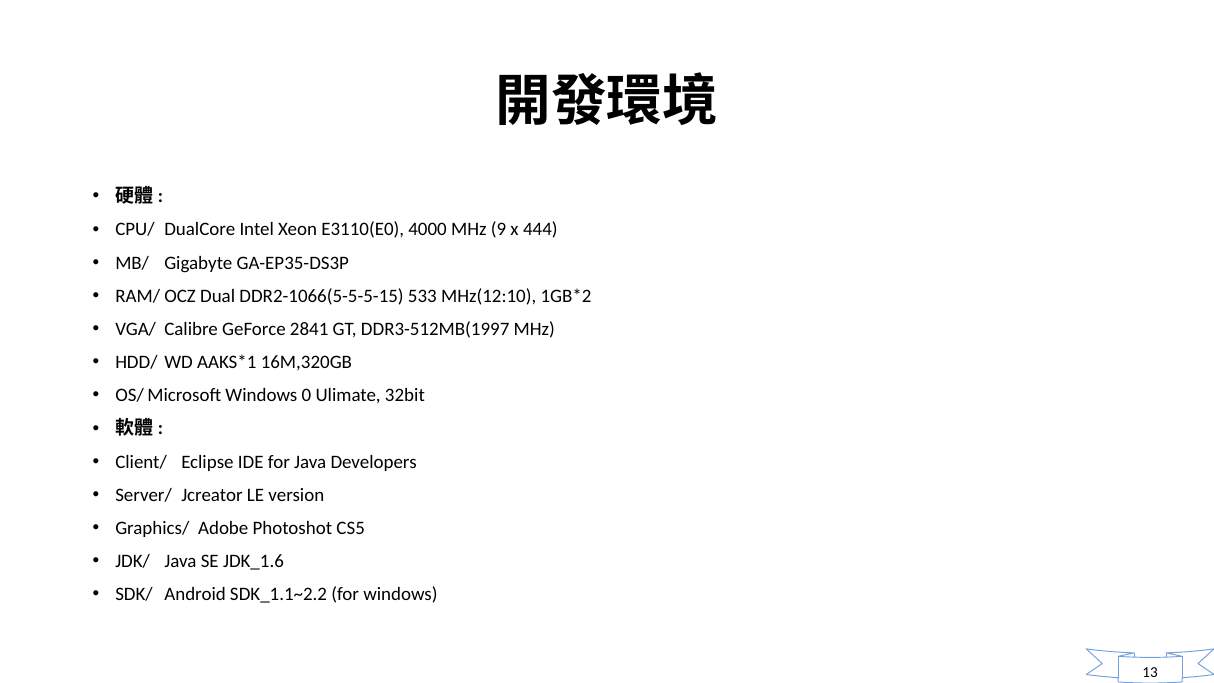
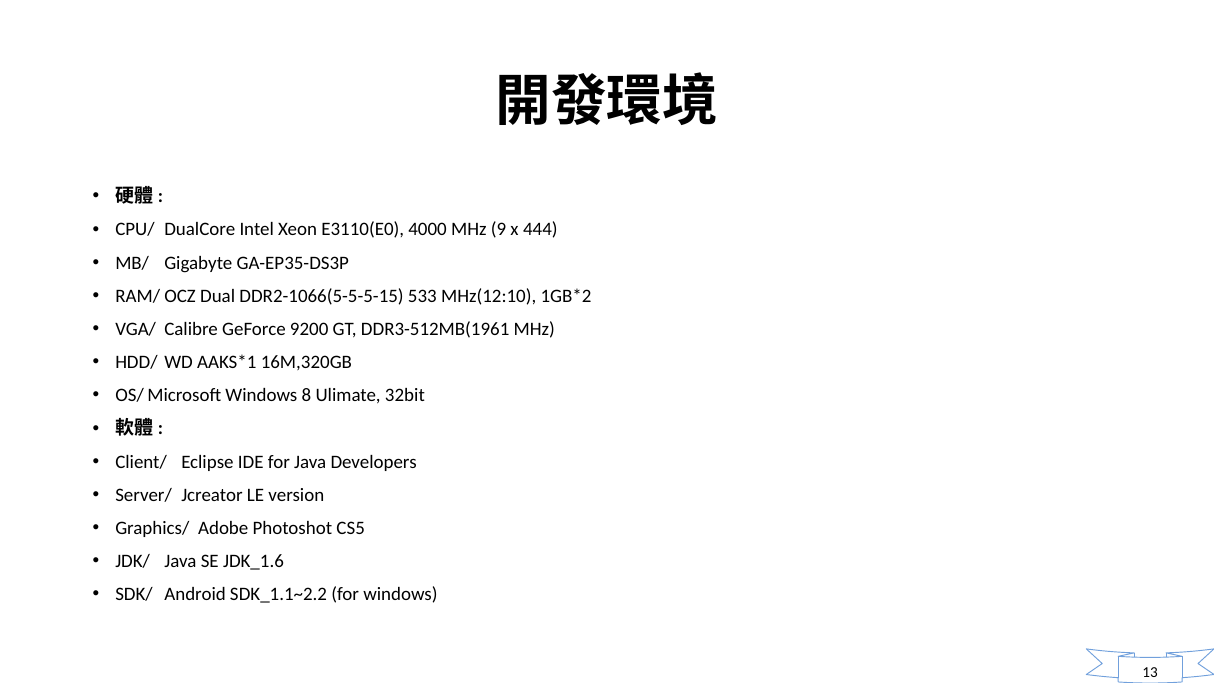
2841: 2841 -> 9200
DDR3-512MB(1997: DDR3-512MB(1997 -> DDR3-512MB(1961
0: 0 -> 8
